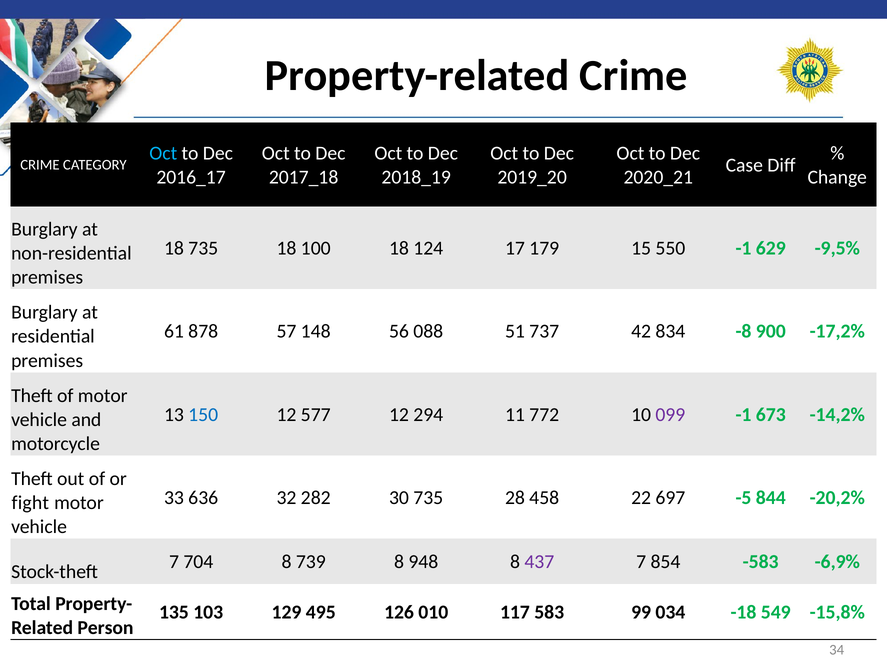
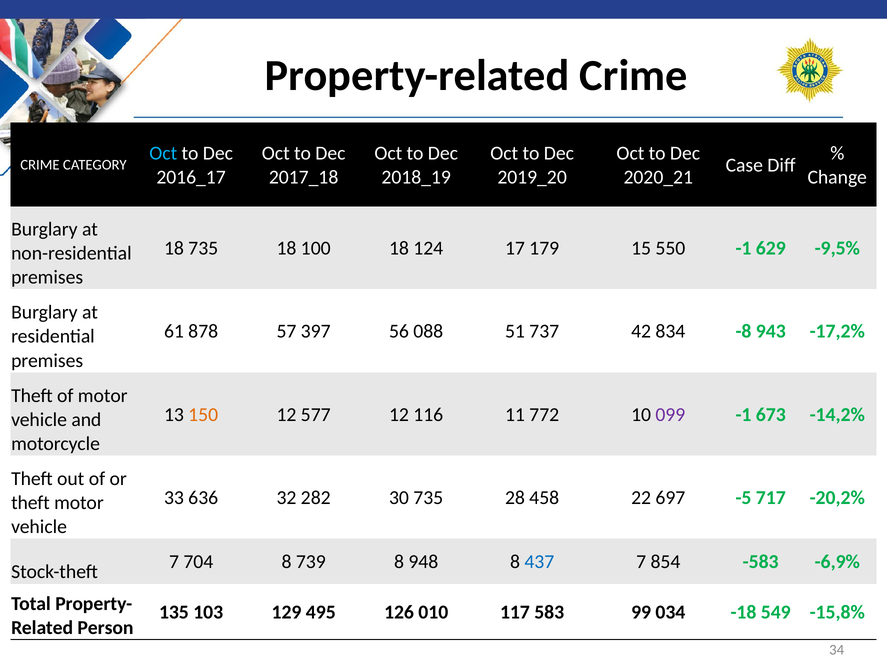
148: 148 -> 397
900: 900 -> 943
150 colour: blue -> orange
294: 294 -> 116
844: 844 -> 717
fight at (30, 503): fight -> theft
437 colour: purple -> blue
